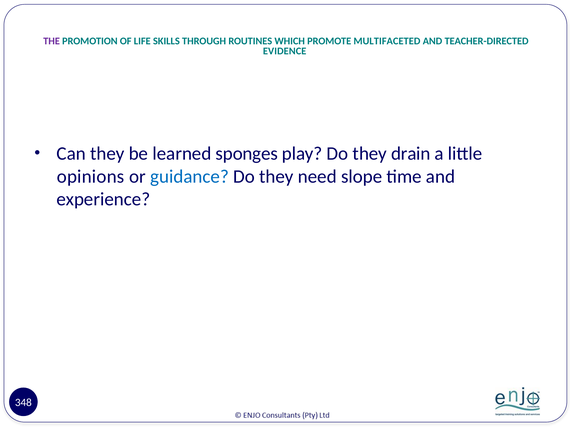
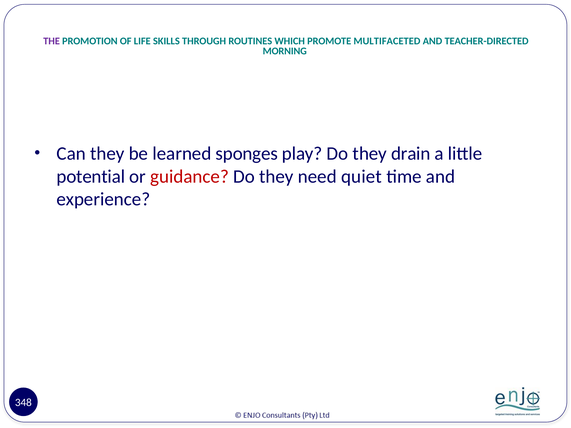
EVIDENCE: EVIDENCE -> MORNING
opinions: opinions -> potential
guidance colour: blue -> red
slope: slope -> quiet
